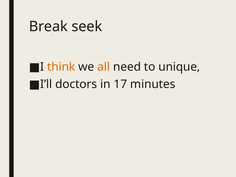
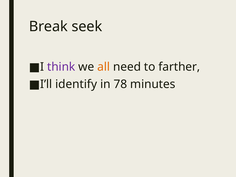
think colour: orange -> purple
unique: unique -> farther
doctors: doctors -> identify
17: 17 -> 78
